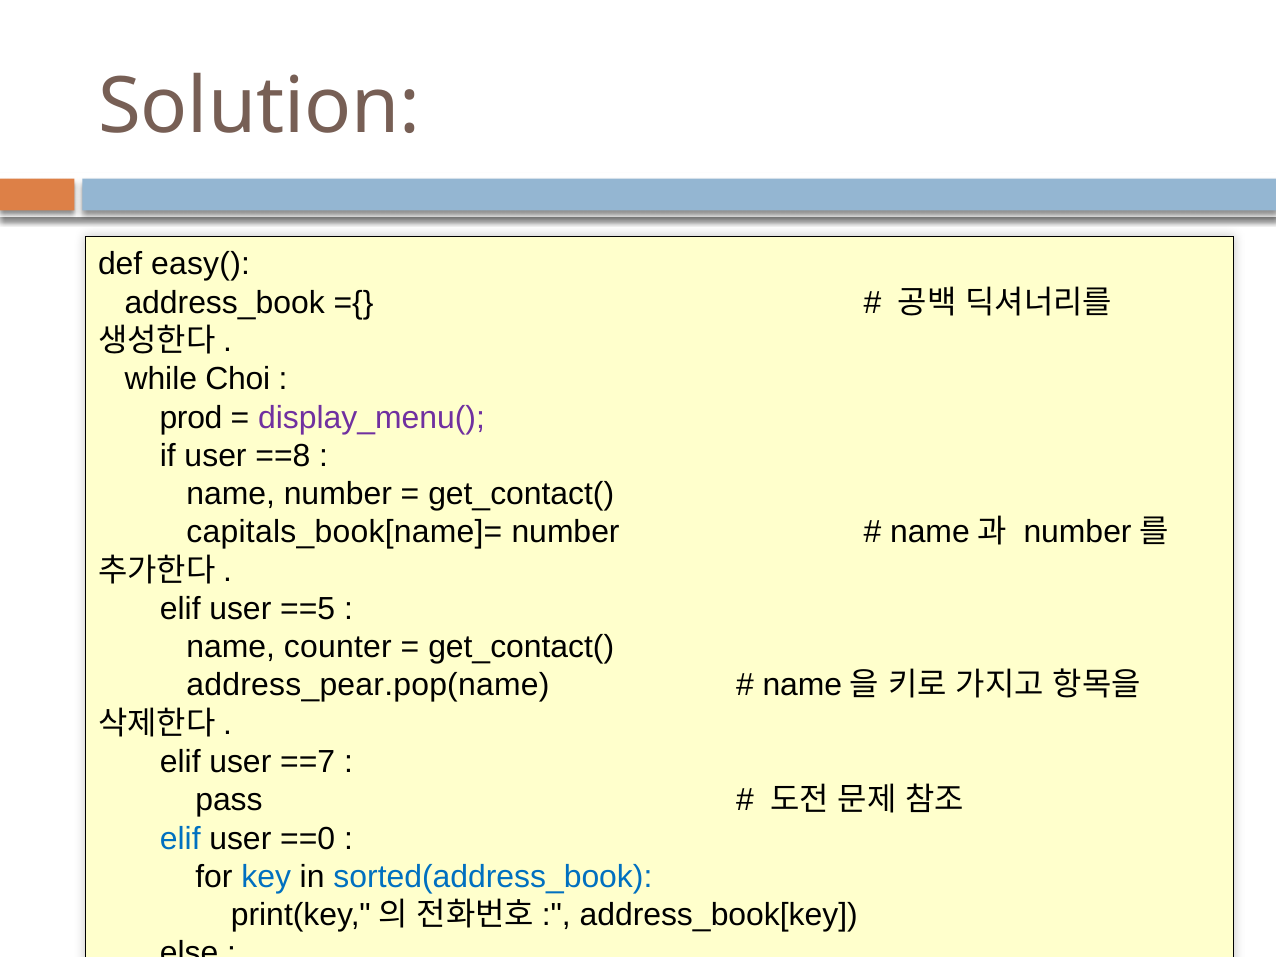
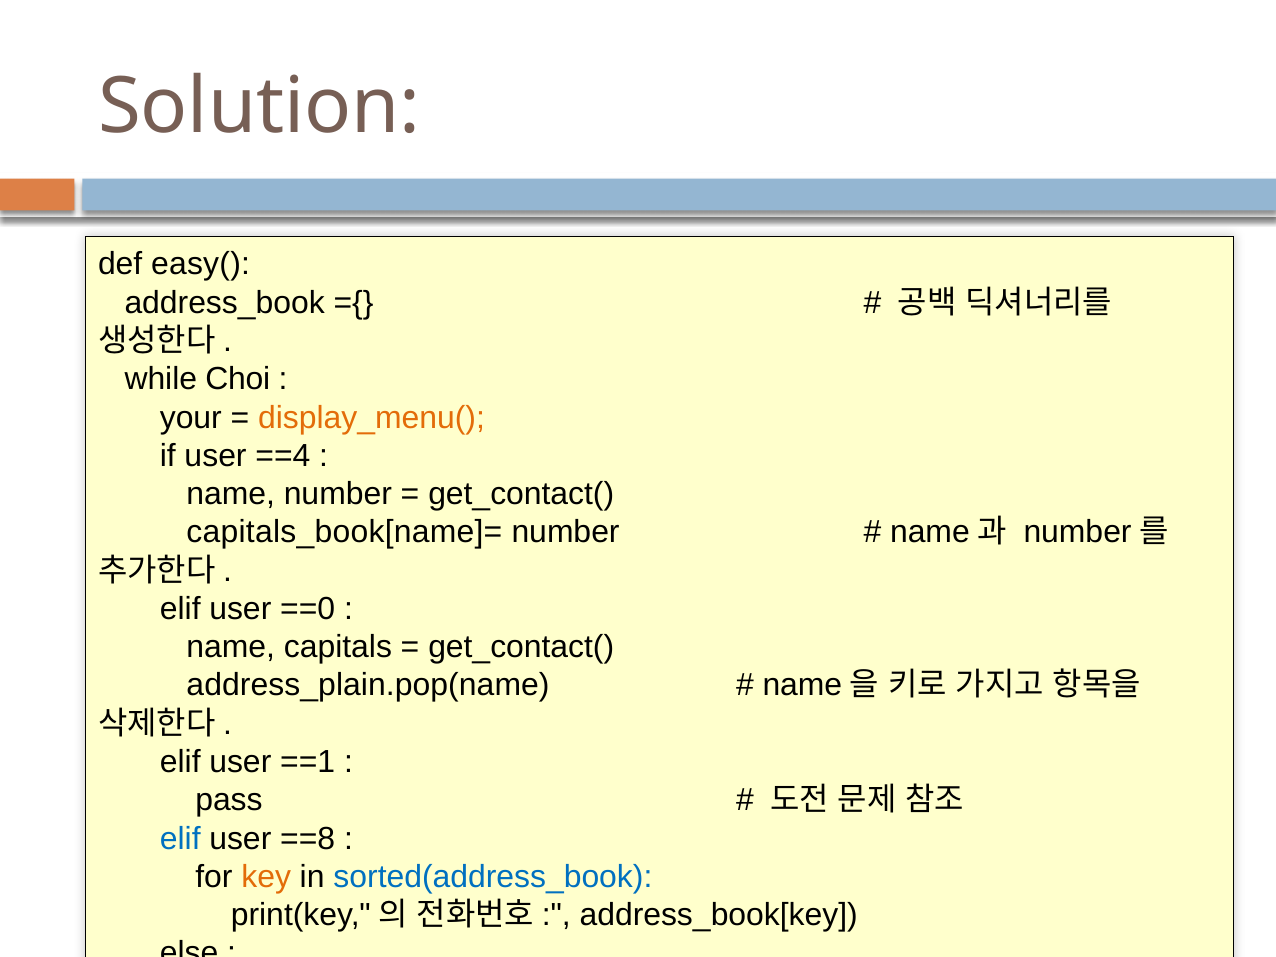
prod: prod -> your
display_menu( colour: purple -> orange
==8: ==8 -> ==4
==5: ==5 -> ==0
counter: counter -> capitals
address_pear.pop(name: address_pear.pop(name -> address_plain.pop(name
==7: ==7 -> ==1
==0: ==0 -> ==8
key colour: blue -> orange
